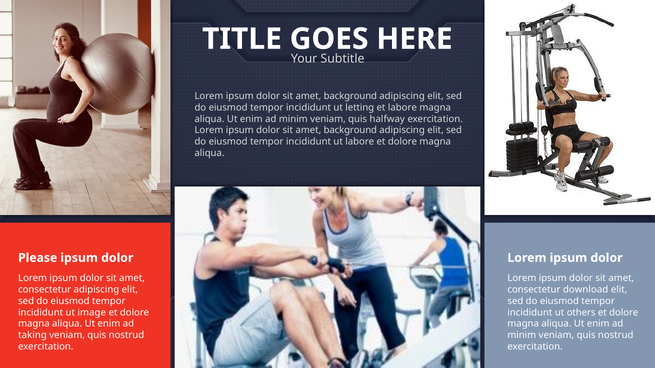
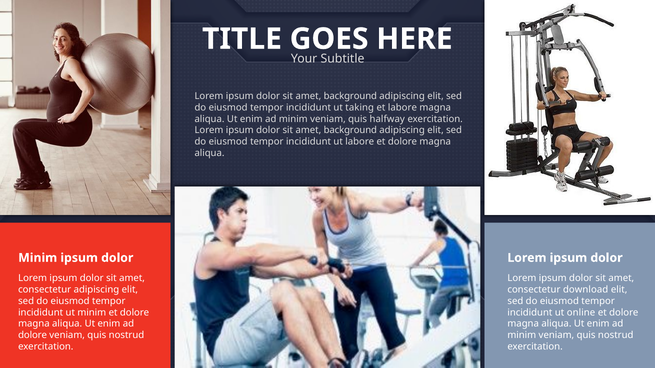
letting: letting -> taking
Please at (38, 258): Please -> Minim
ut image: image -> minim
others: others -> online
taking at (32, 336): taking -> dolore
